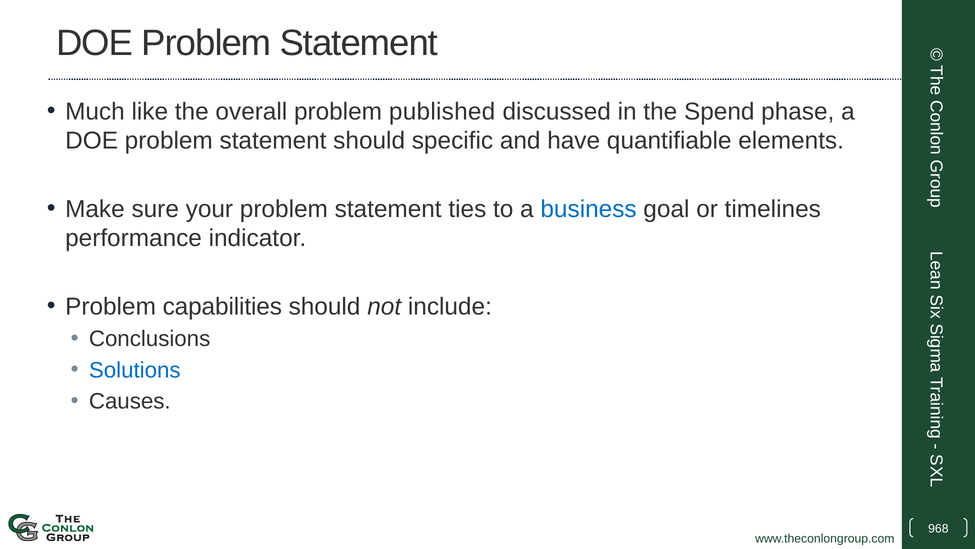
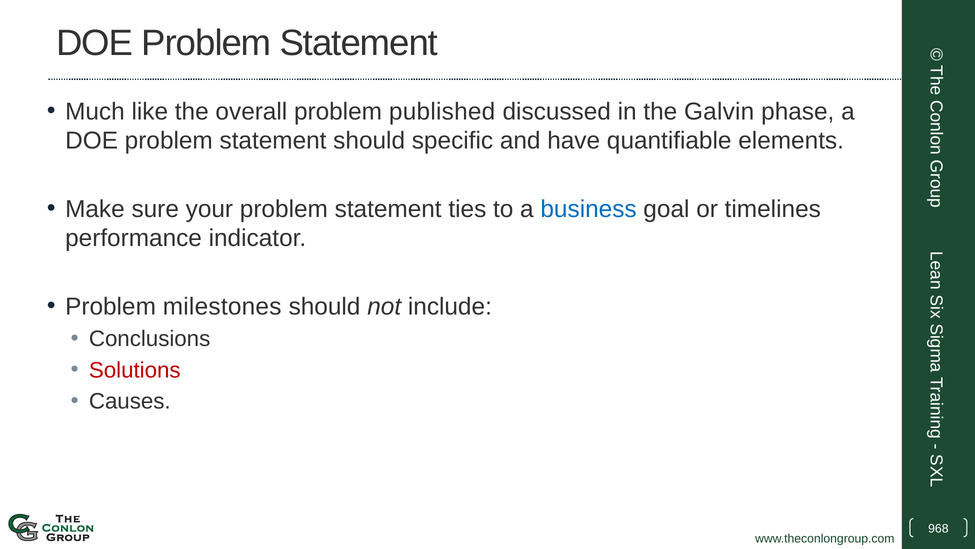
Spend: Spend -> Galvin
capabilities: capabilities -> milestones
Solutions colour: blue -> red
